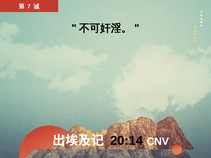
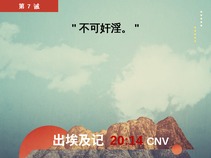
20:14 colour: black -> red
